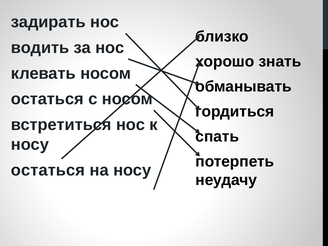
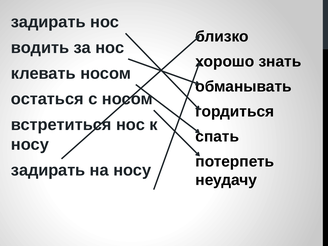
остаться at (48, 170): остаться -> задирать
